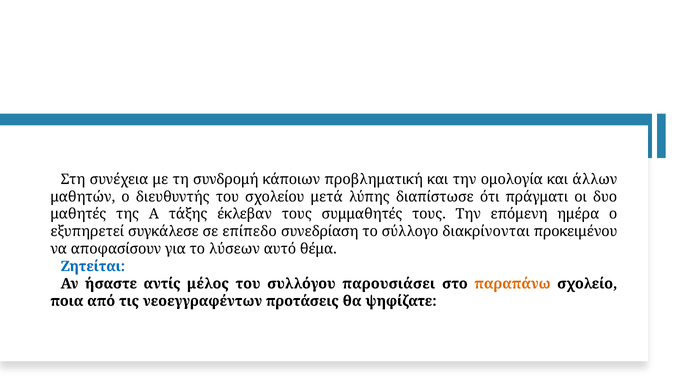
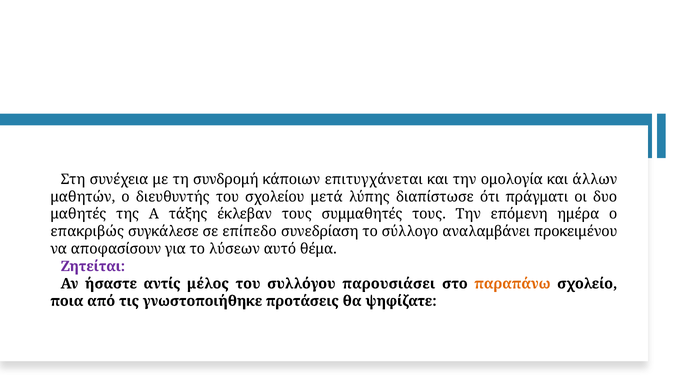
προβληματική: προβληματική -> επιτυγχάνεται
εξυπηρετεί: εξυπηρετεί -> επακριβώς
διακρίνονται: διακρίνονται -> αναλαμβάνει
Ζητείται colour: blue -> purple
νεοεγγραφέντων: νεοεγγραφέντων -> γνωστοποιήθηκε
